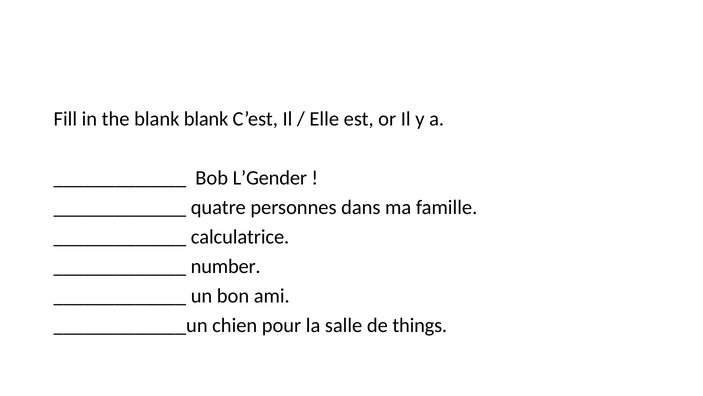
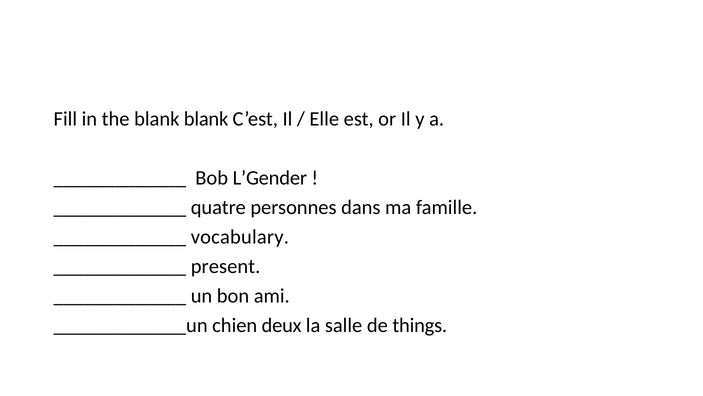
calculatrice: calculatrice -> vocabulary
number: number -> present
pour: pour -> deux
